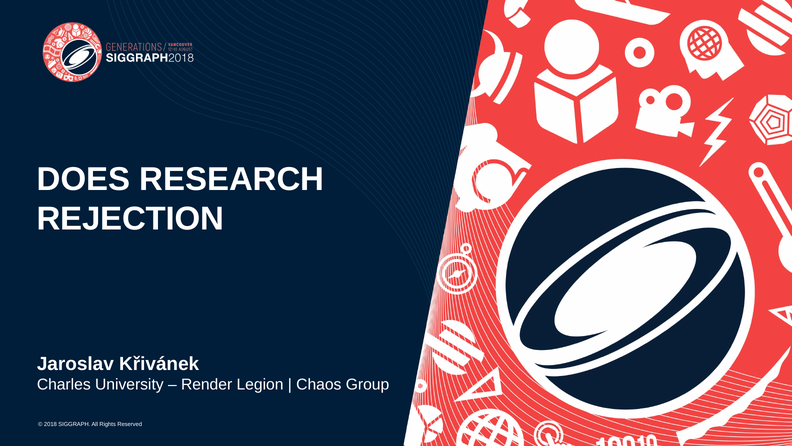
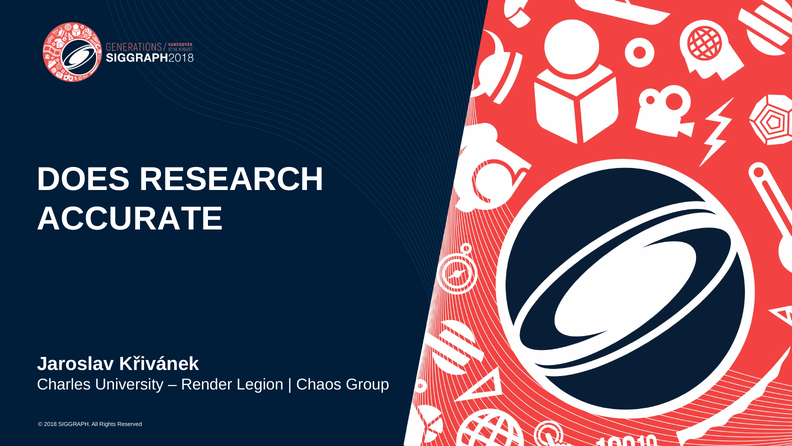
REJECTION: REJECTION -> ACCURATE
